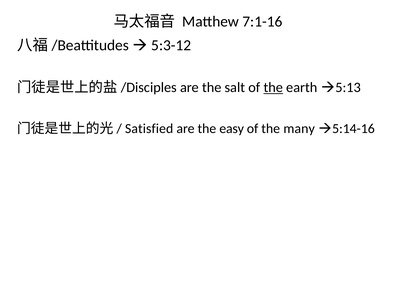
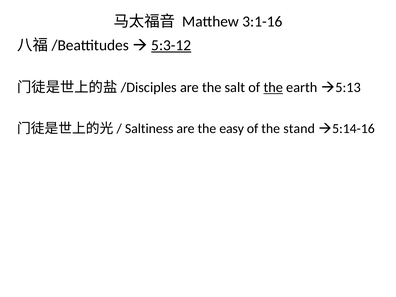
7:1-16: 7:1-16 -> 3:1-16
5:3-12 underline: none -> present
Satisfied: Satisfied -> Saltiness
many: many -> stand
